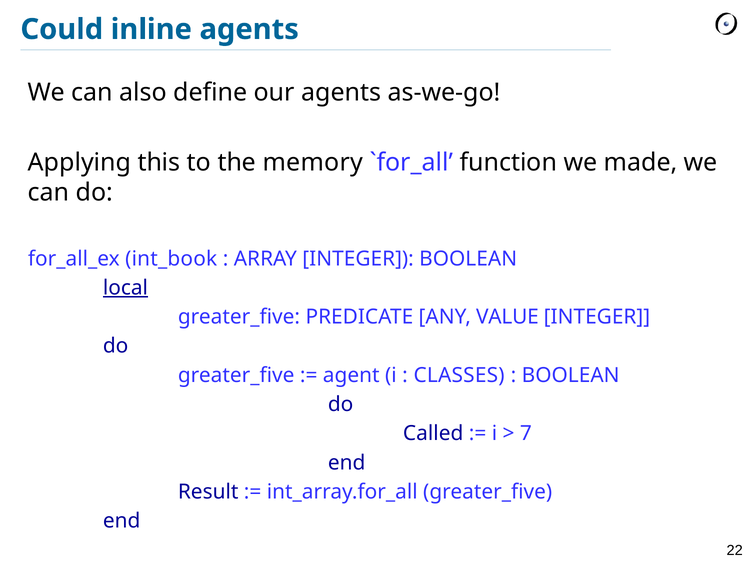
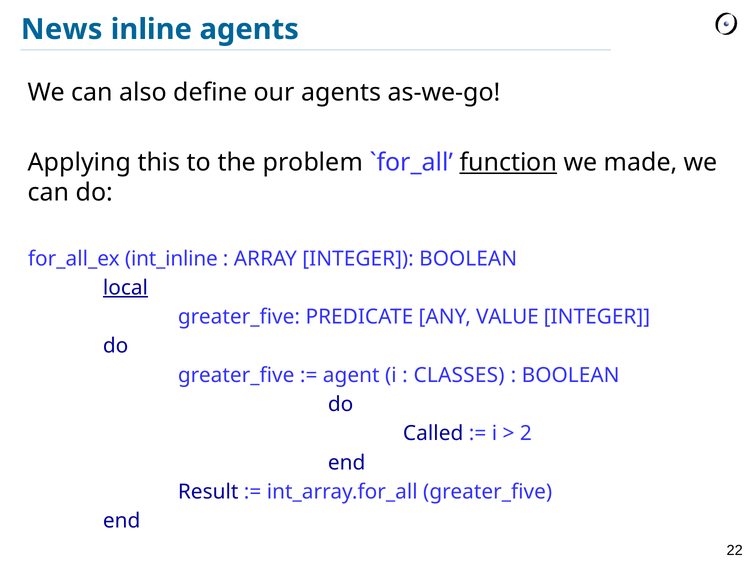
Could: Could -> News
memory: memory -> problem
function underline: none -> present
int_book: int_book -> int_inline
7: 7 -> 2
